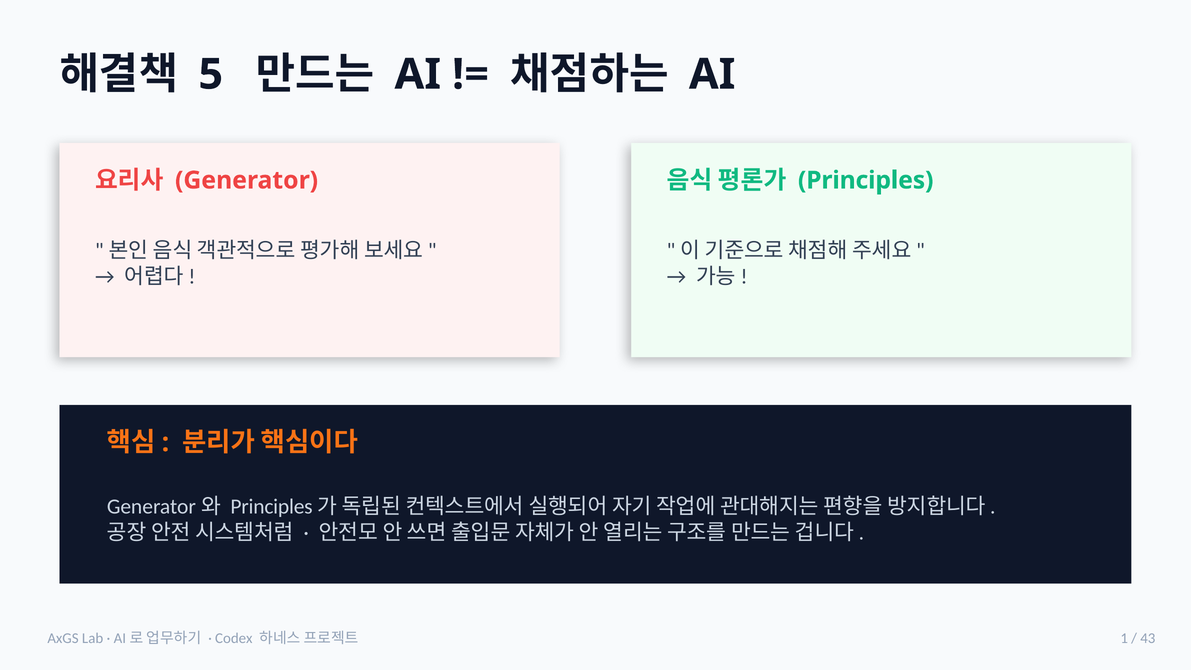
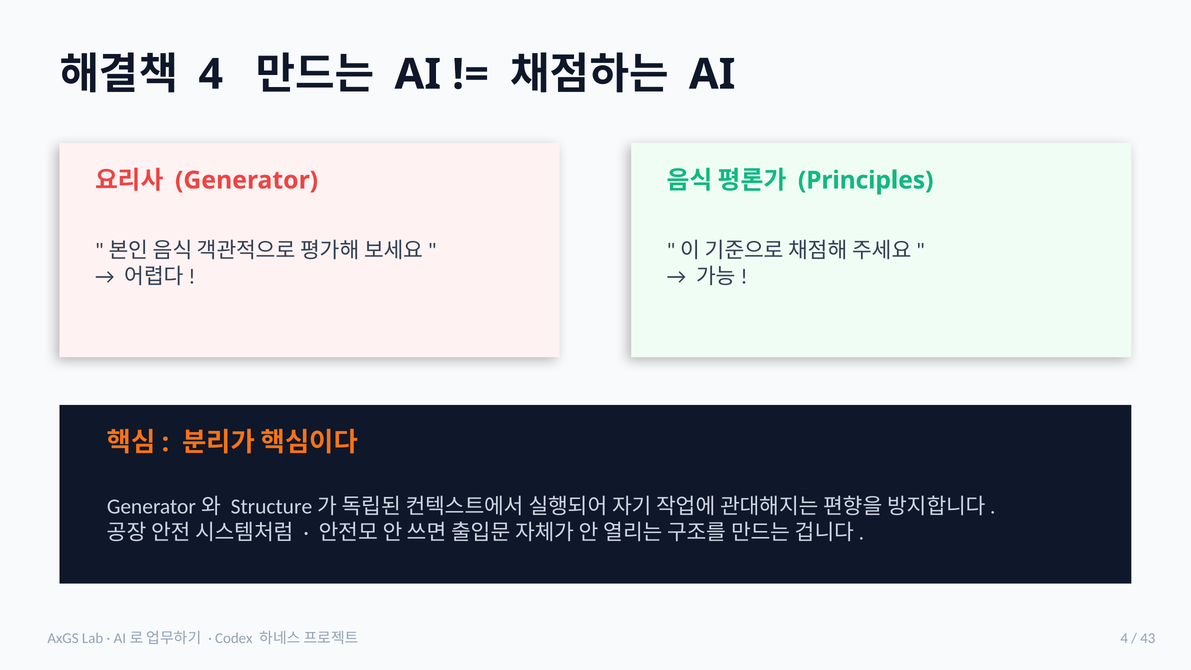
5 at (211, 74): 5 -> 4
Principles at (272, 507): Principles -> Structure
1 at (1124, 638): 1 -> 4
